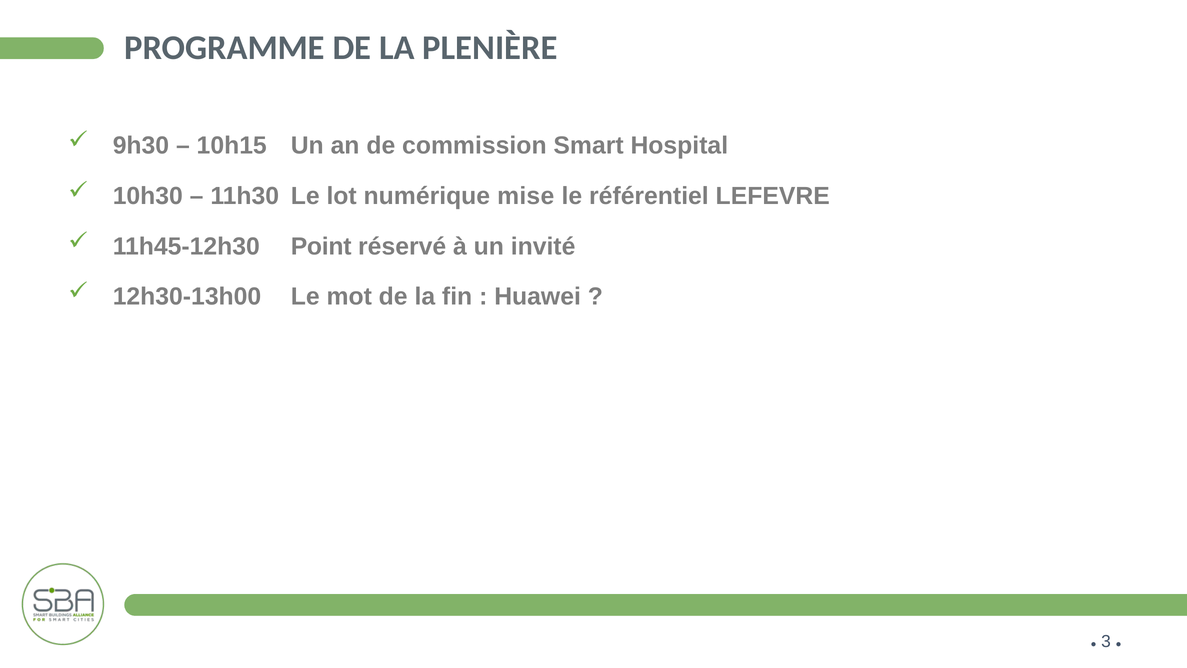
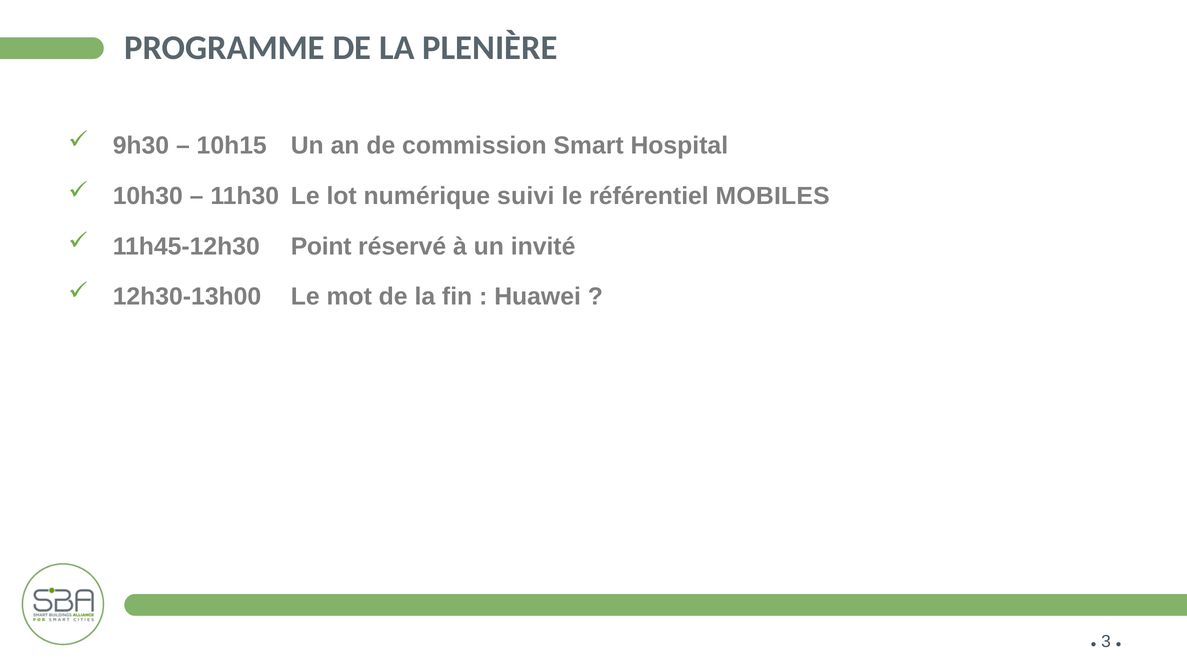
mise: mise -> suivi
LEFEVRE: LEFEVRE -> MOBILES
